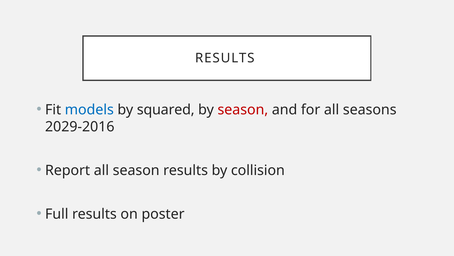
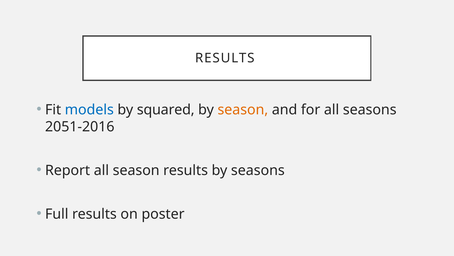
season at (243, 109) colour: red -> orange
2029-2016: 2029-2016 -> 2051-2016
by collision: collision -> seasons
